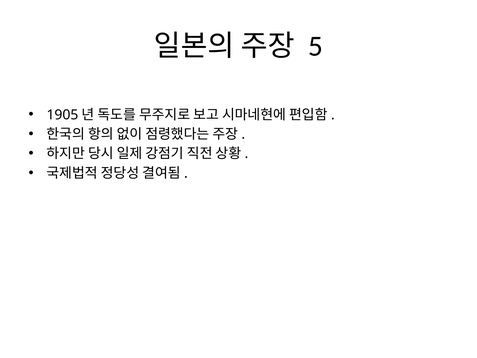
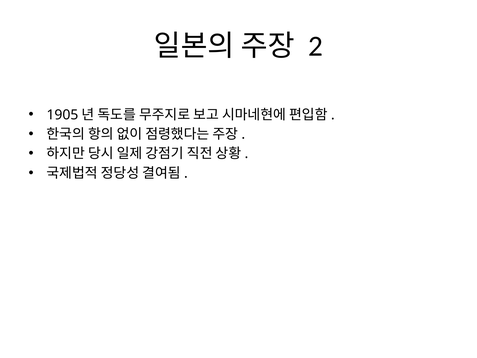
5: 5 -> 2
